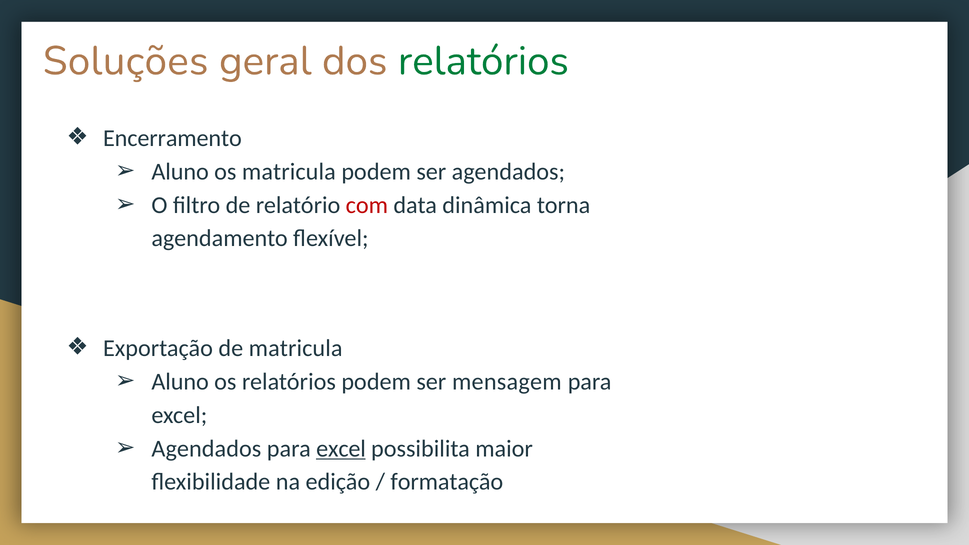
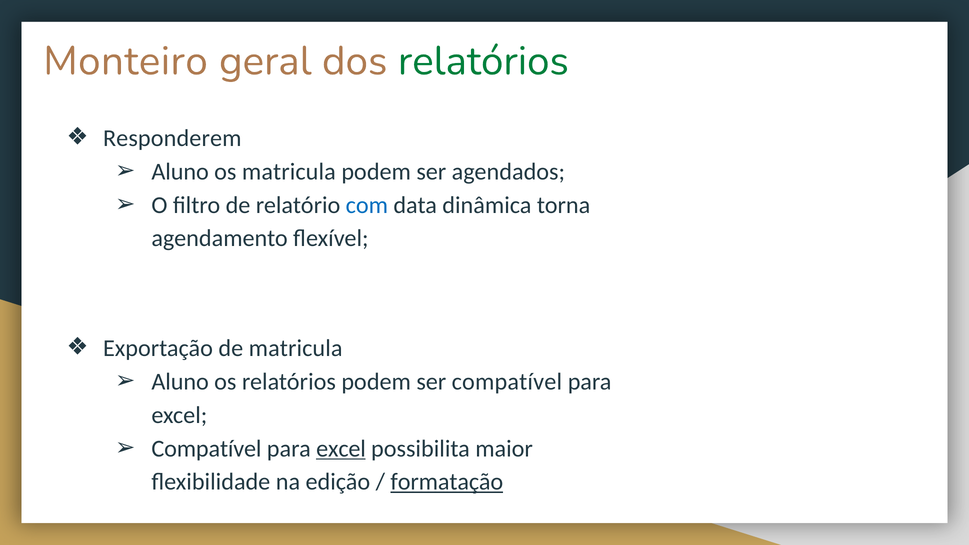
Soluções: Soluções -> Monteiro
Encerramento: Encerramento -> Responderem
com colour: red -> blue
ser mensagem: mensagem -> compatível
Agendados at (206, 449): Agendados -> Compatível
formatação underline: none -> present
